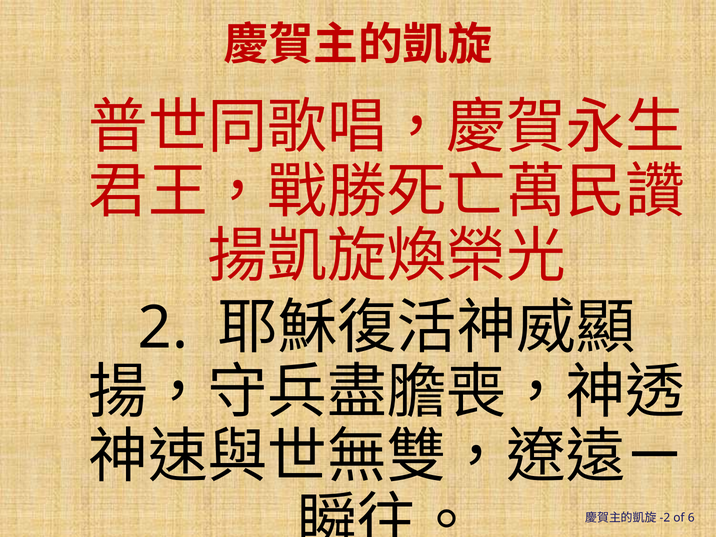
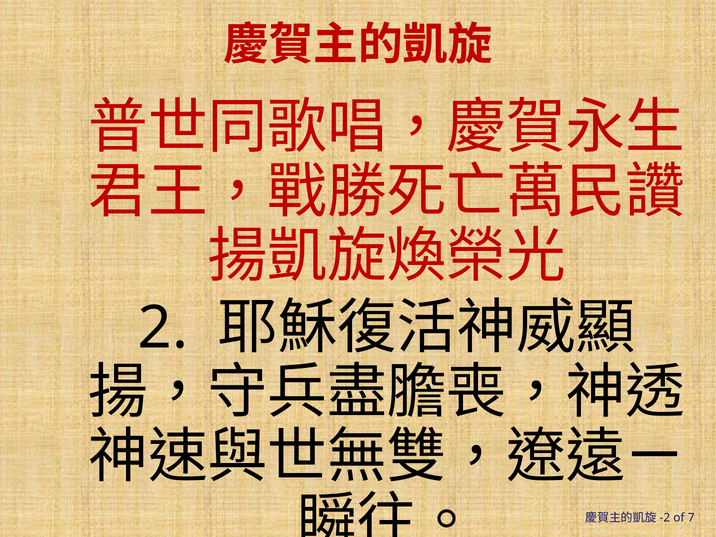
6: 6 -> 7
